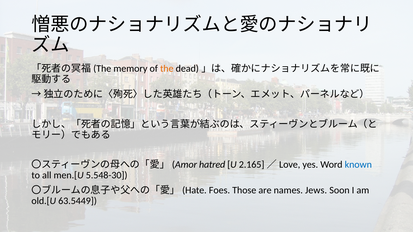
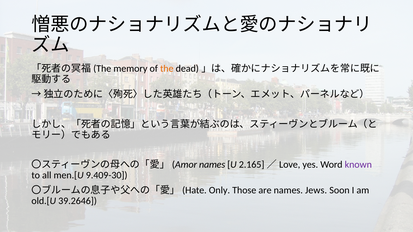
hatred at (212, 165): hatred -> names
known colour: blue -> purple
5.548-30: 5.548-30 -> 9.409-30
Foes: Foes -> Only
63.5449: 63.5449 -> 39.2646
